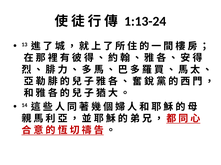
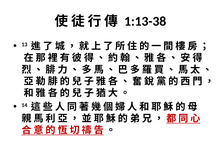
1:13-24: 1:13-24 -> 1:13-38
